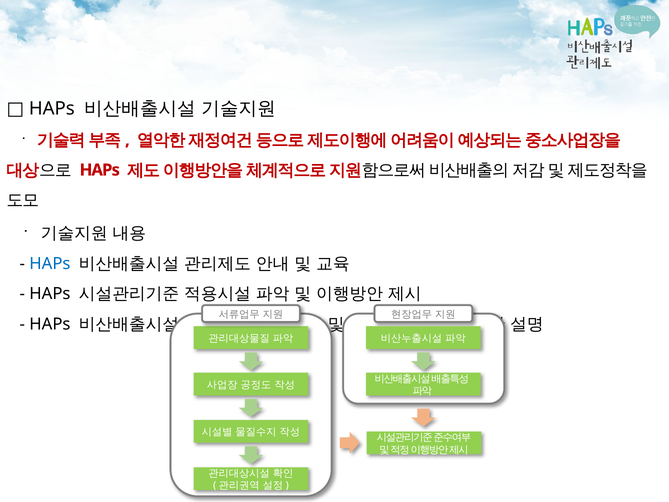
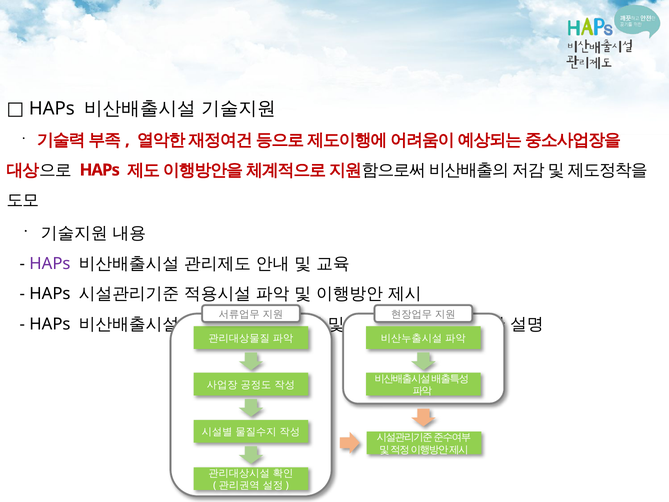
HAPs at (50, 264) colour: blue -> purple
